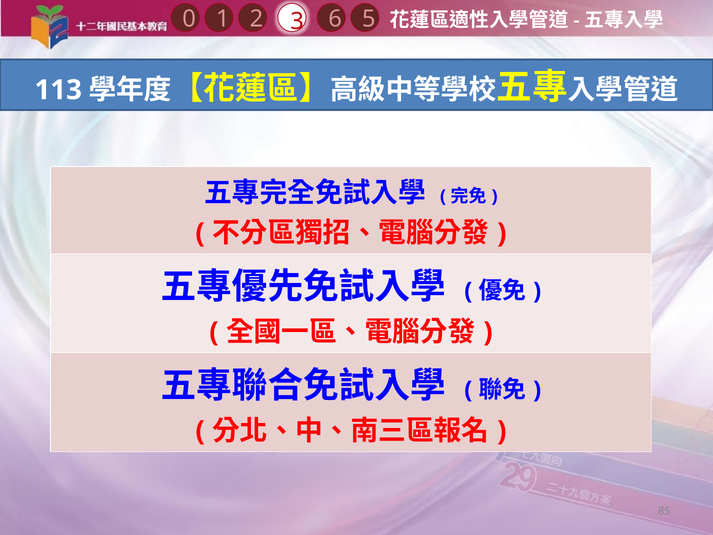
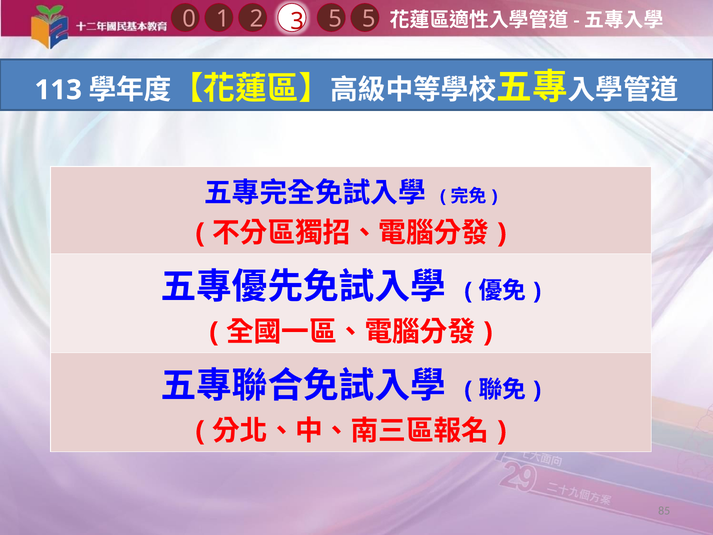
1 6: 6 -> 5
